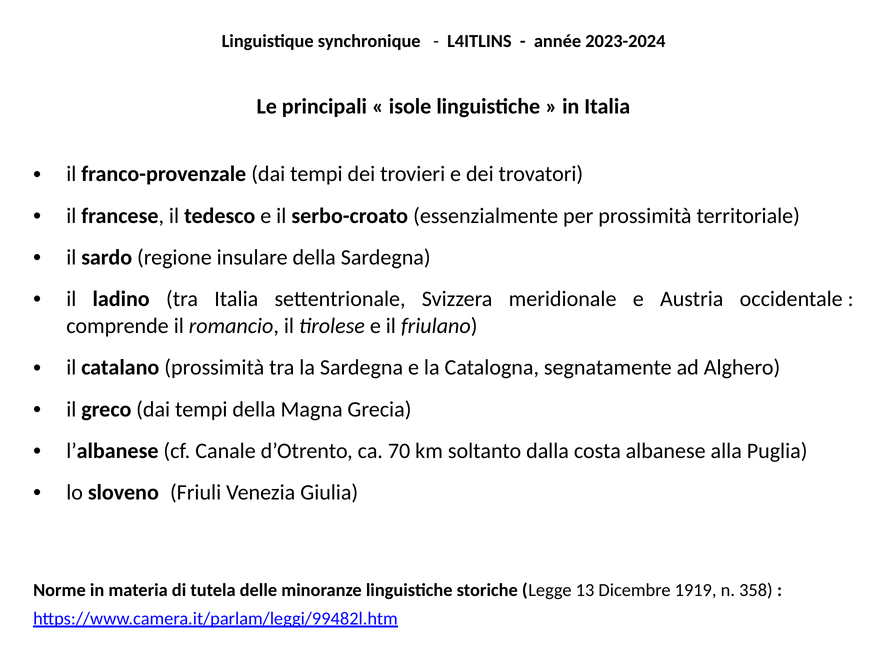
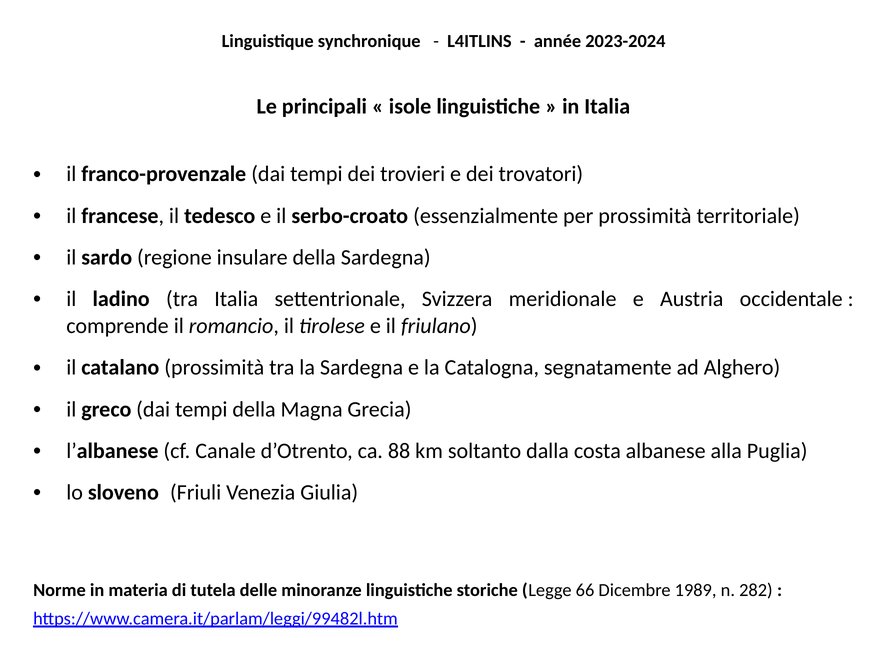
70: 70 -> 88
13: 13 -> 66
1919: 1919 -> 1989
358: 358 -> 282
